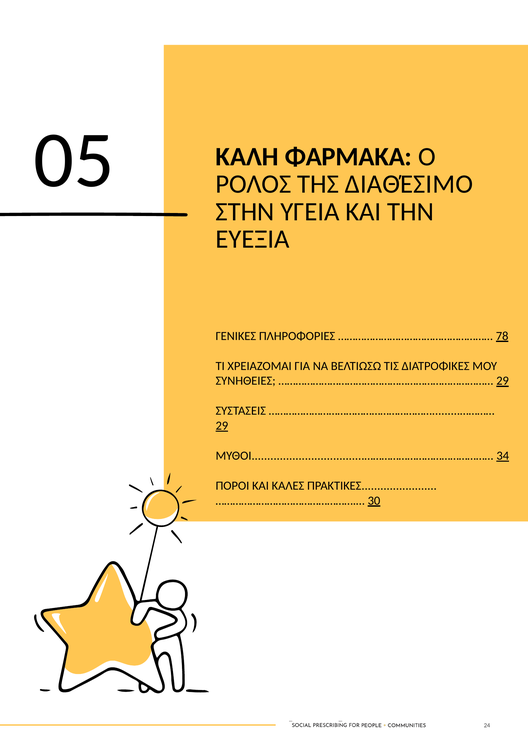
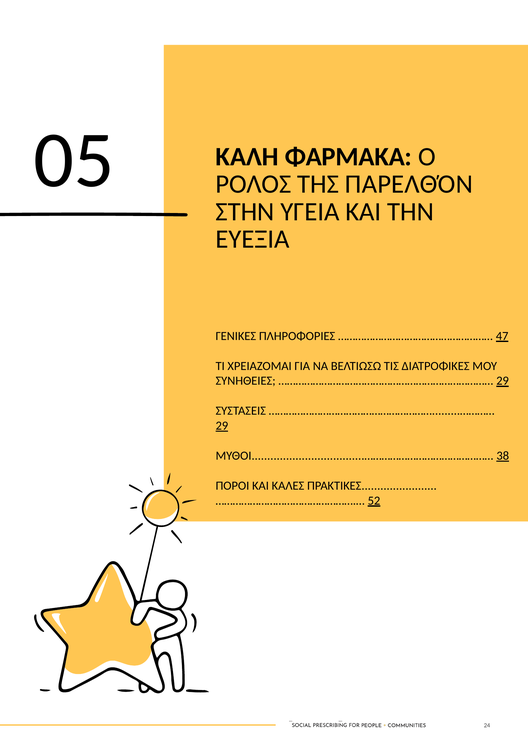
ΔΙΑΘΈΣΙΜΟ: ΔΙΑΘΈΣΙΜΟ -> ΠΑΡΕΛΘΌΝ
78: 78 -> 47
34: 34 -> 38
30: 30 -> 52
